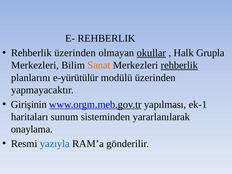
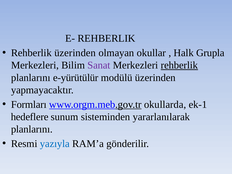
okullar underline: present -> none
Sanat colour: orange -> purple
Girişinin: Girişinin -> Formları
yapılması: yapılması -> okullarda
haritaları: haritaları -> hedeflere
onaylama at (32, 129): onaylama -> planlarını
